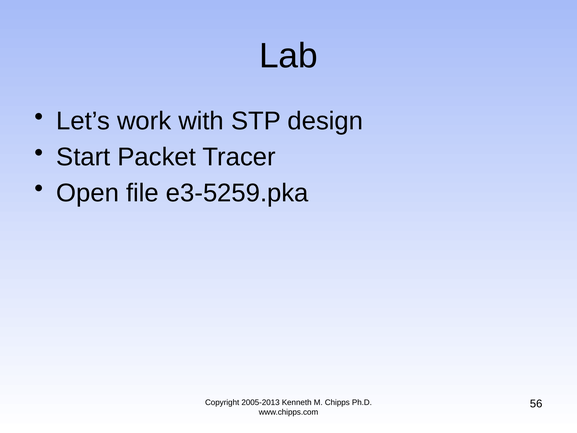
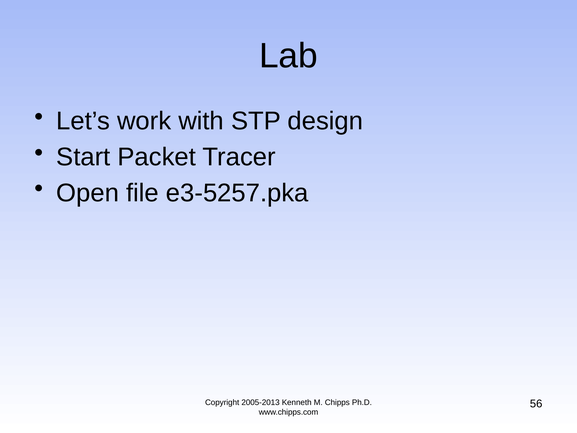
e3-5259.pka: e3-5259.pka -> e3-5257.pka
